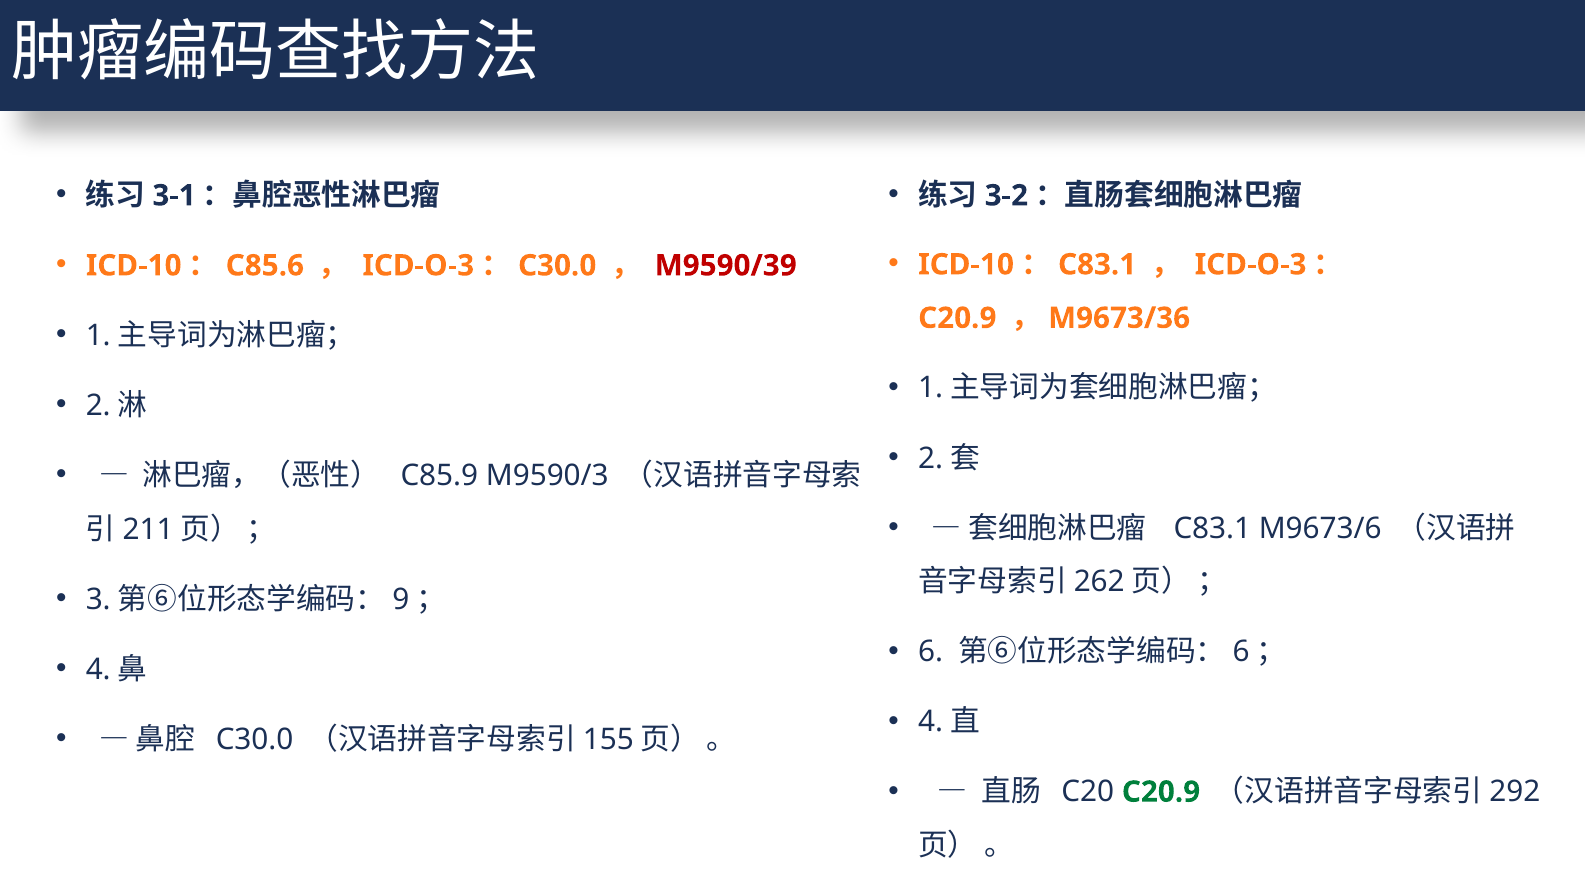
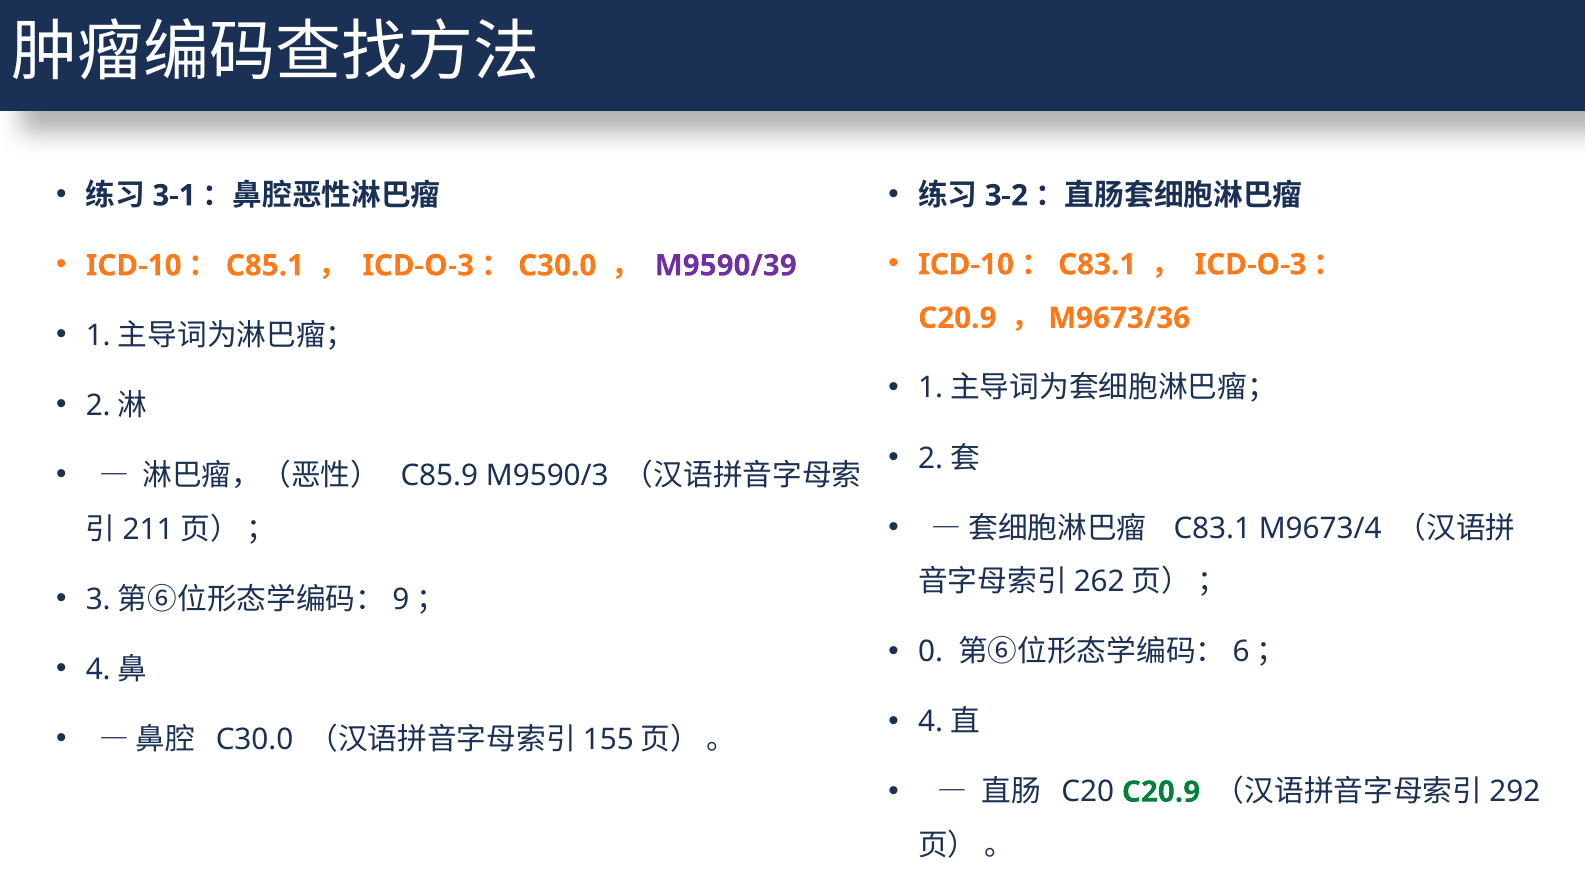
C85.6: C85.6 -> C85.1
M9590/39 colour: red -> purple
M9673/6: M9673/6 -> M9673/4
6: 6 -> 0
